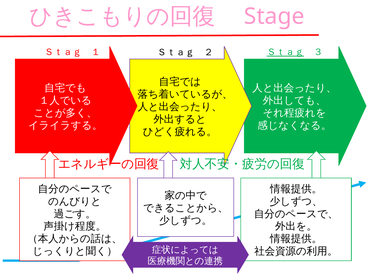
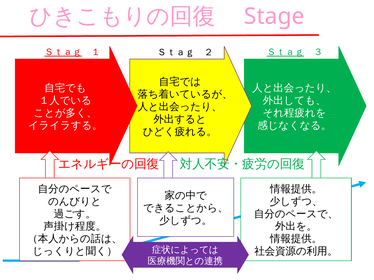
Ｓｔａｇ at (63, 52) underline: none -> present
